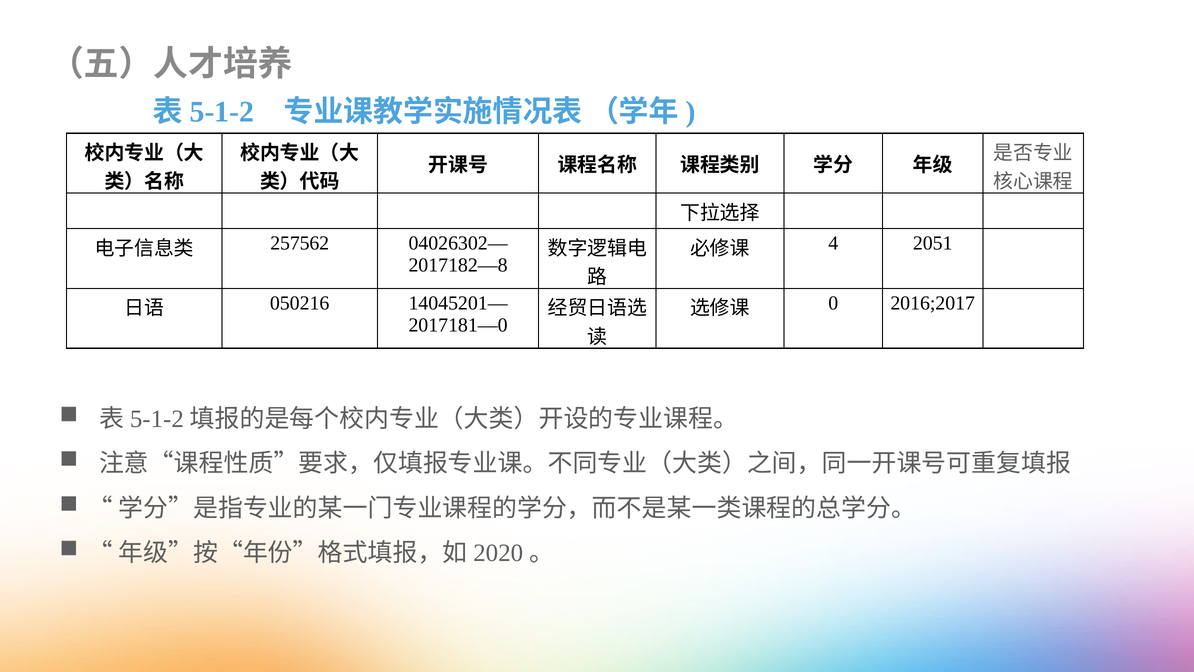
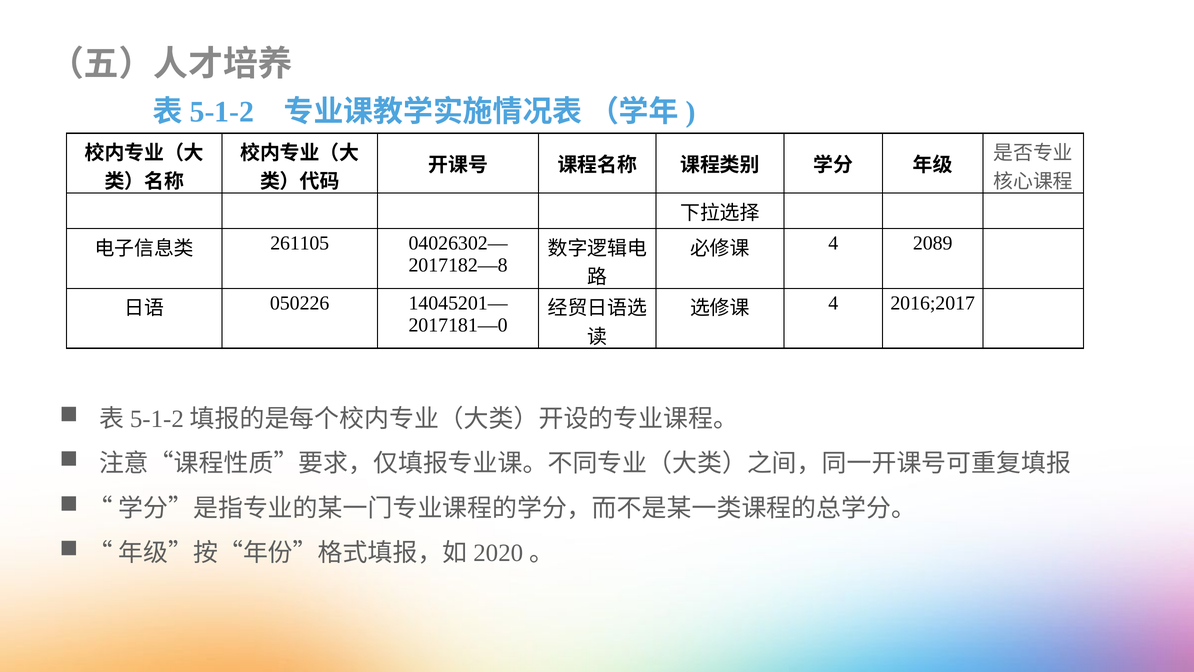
257562: 257562 -> 261105
2051: 2051 -> 2089
050216: 050216 -> 050226
0 at (833, 303): 0 -> 4
